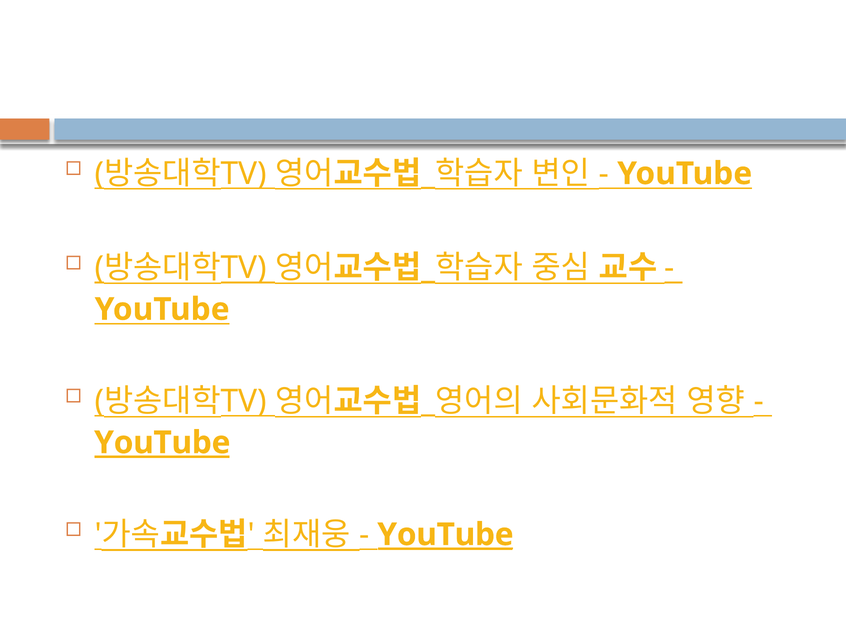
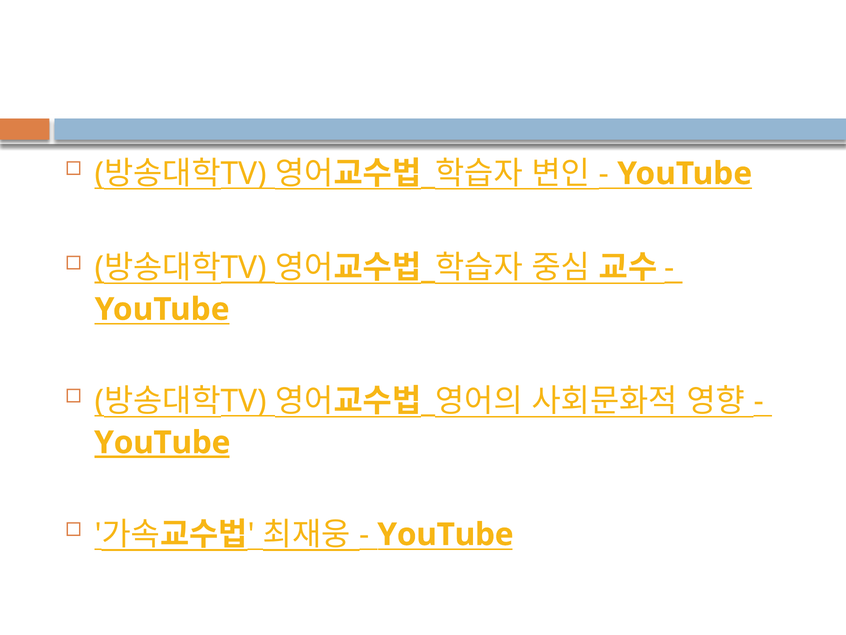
YouTube at (445, 534) underline: present -> none
